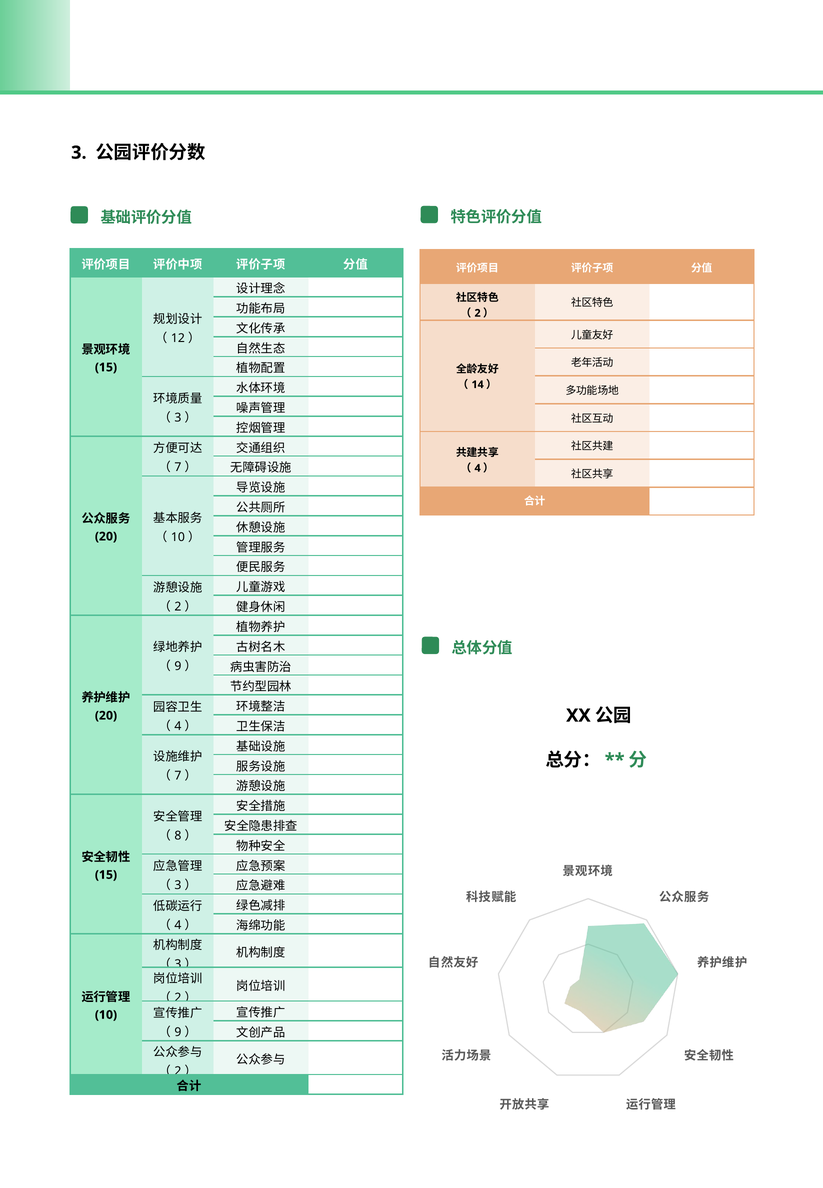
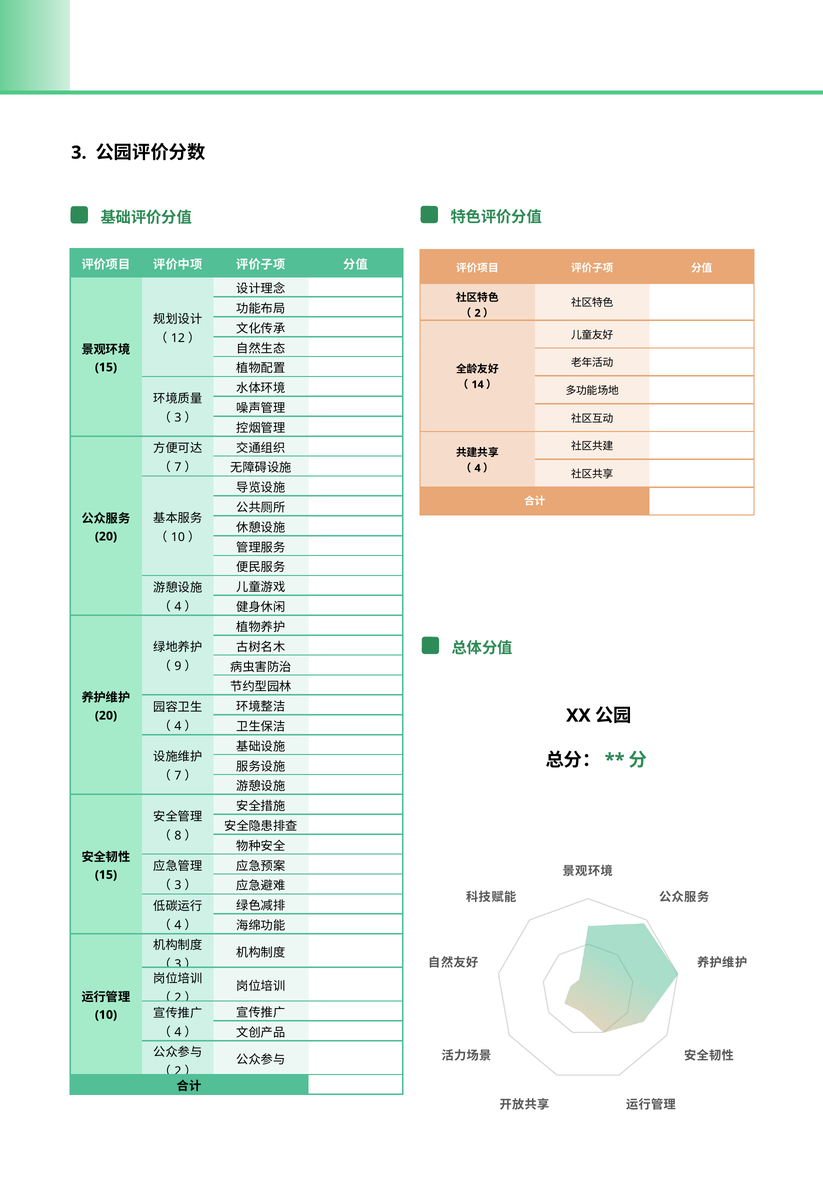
2 at (178, 607): 2 -> 4
9 at (178, 1033): 9 -> 4
